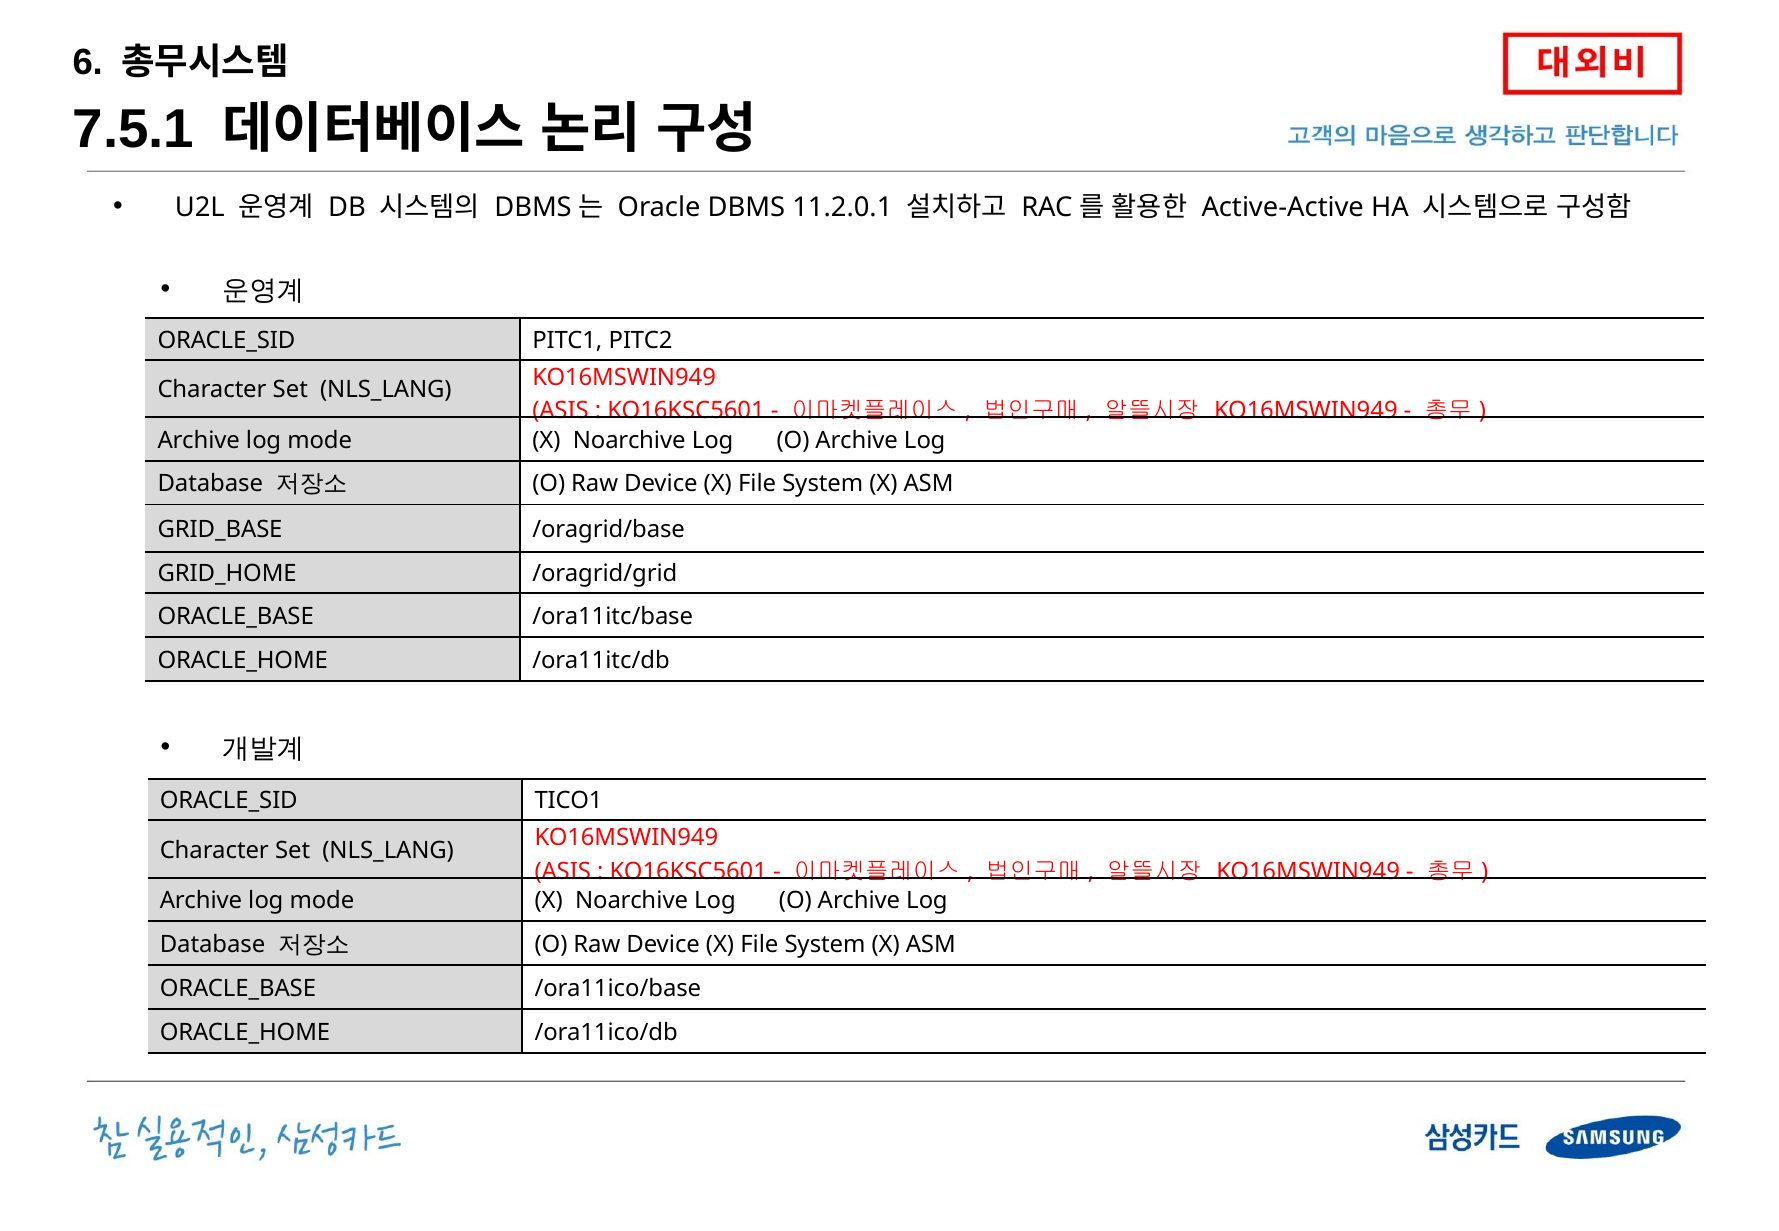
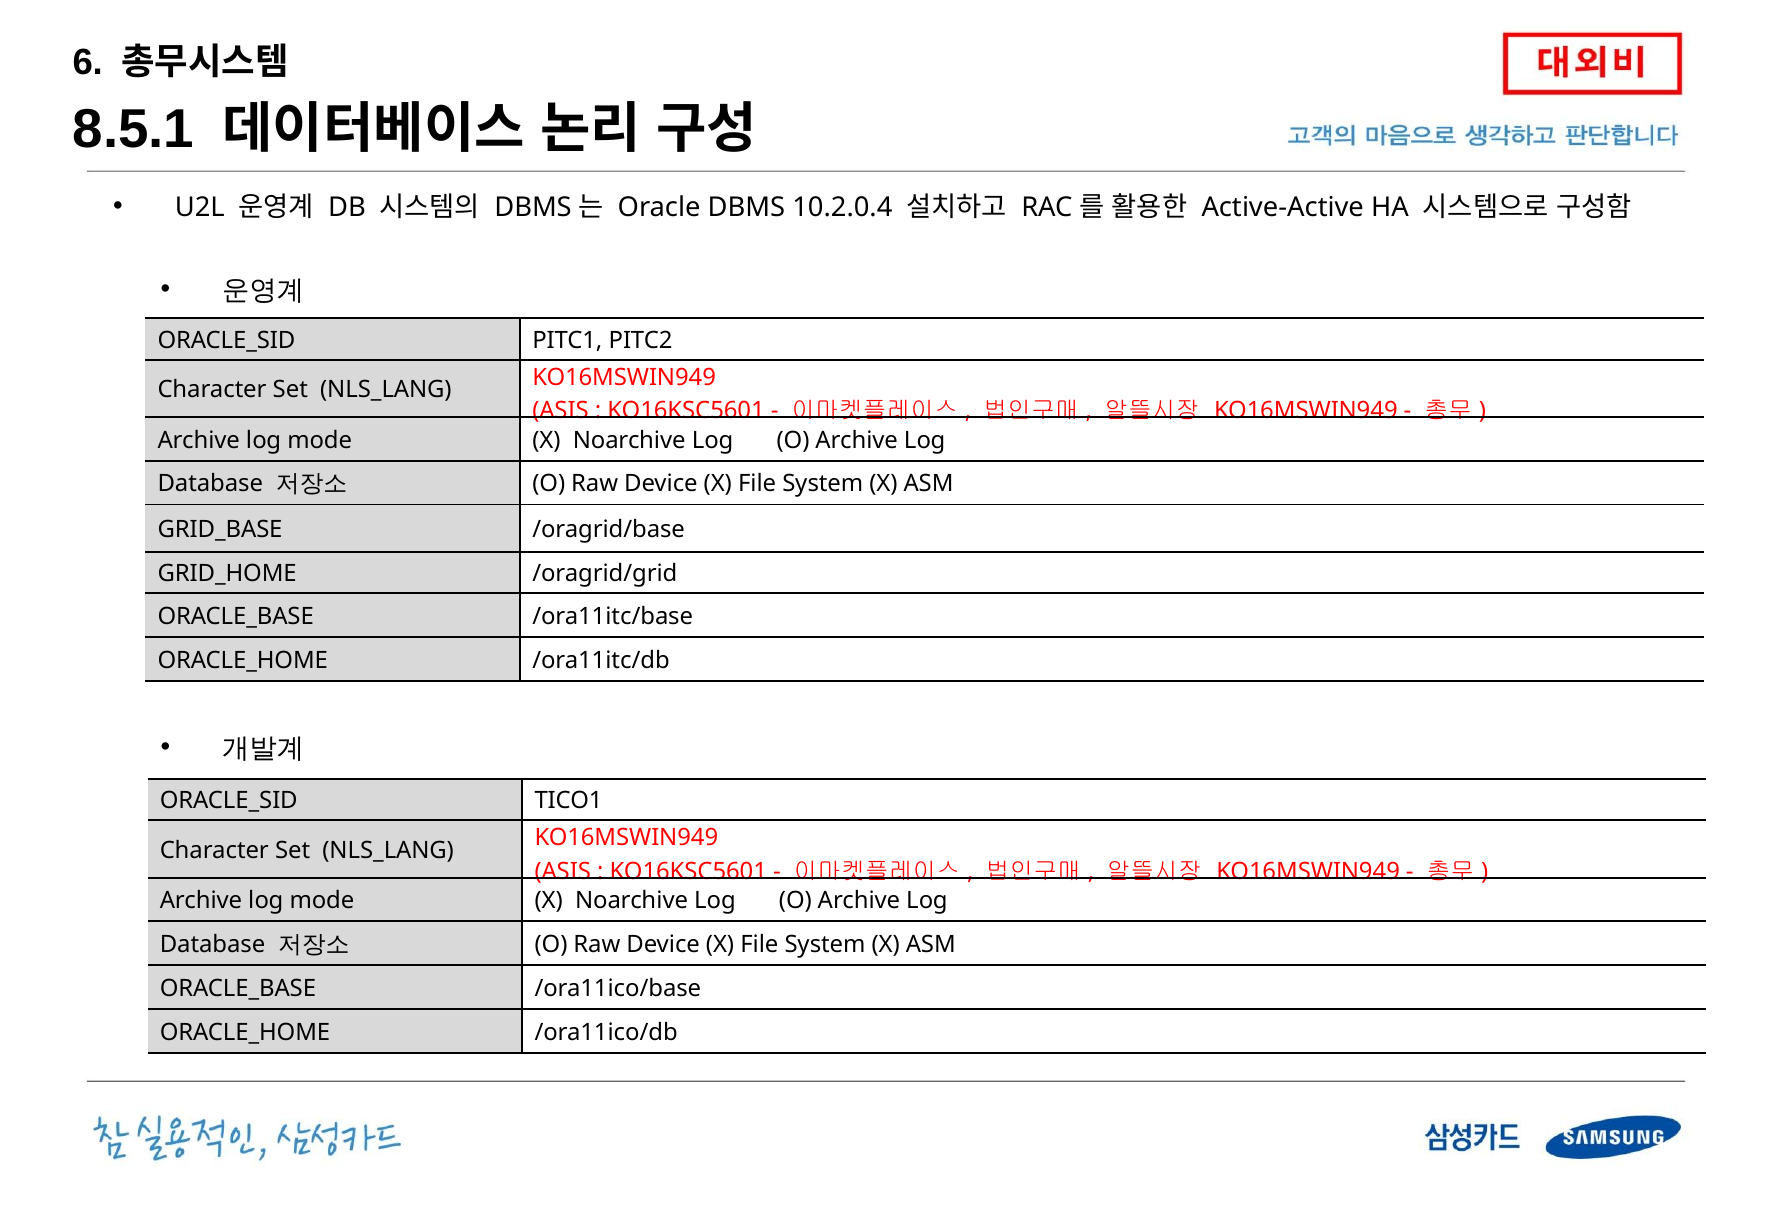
7.5.1: 7.5.1 -> 8.5.1
11.2.0.1: 11.2.0.1 -> 10.2.0.4
